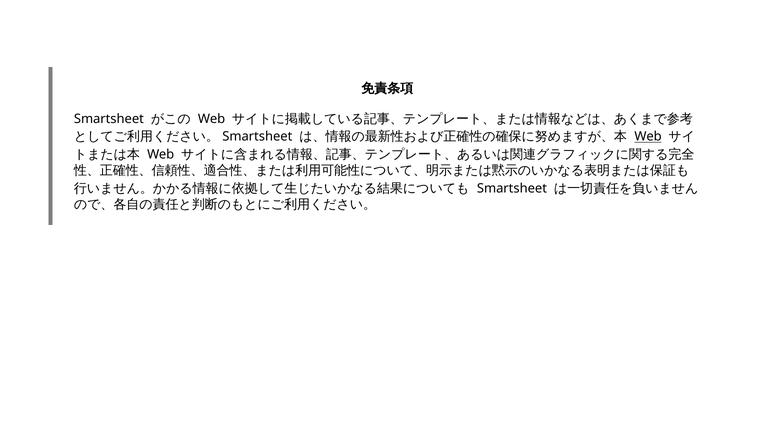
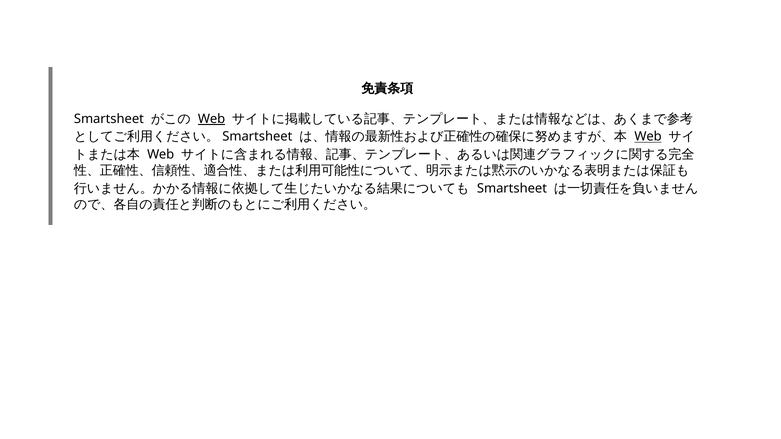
Web at (212, 119) underline: none -> present
